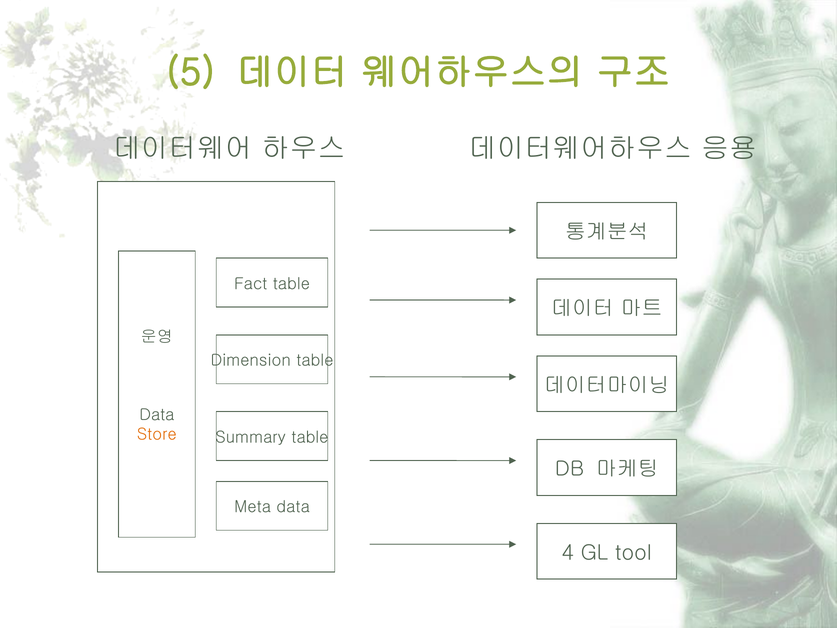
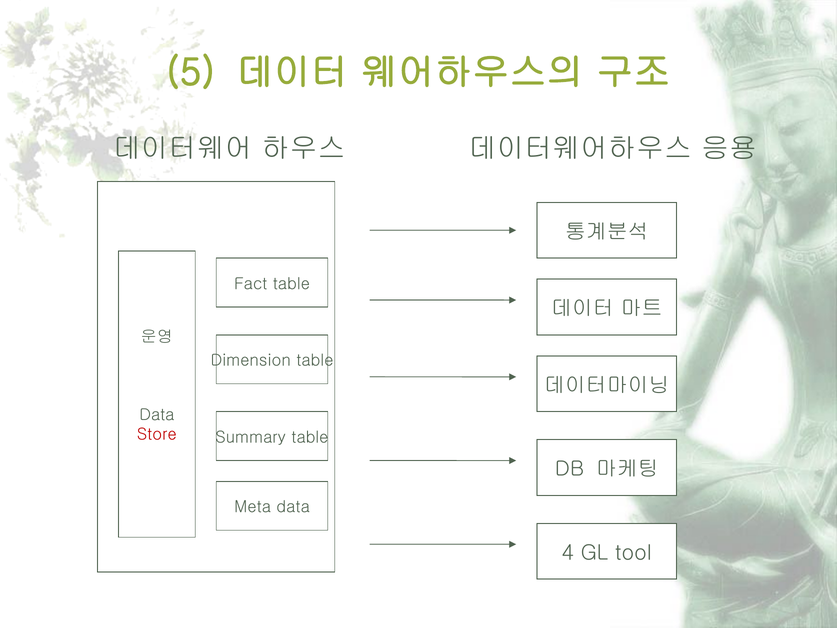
Store colour: orange -> red
